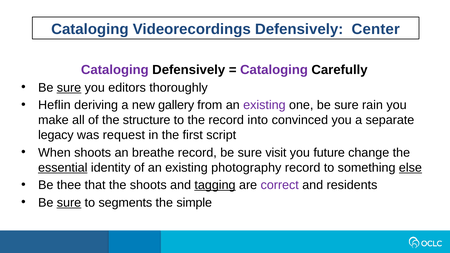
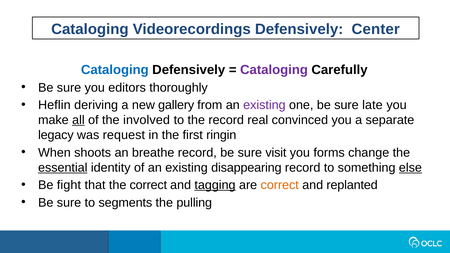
Cataloging at (115, 70) colour: purple -> blue
sure at (69, 88) underline: present -> none
rain: rain -> late
all underline: none -> present
structure: structure -> involved
into: into -> real
script: script -> ringin
future: future -> forms
photography: photography -> disappearing
thee: thee -> fight
the shoots: shoots -> correct
correct at (280, 185) colour: purple -> orange
residents: residents -> replanted
sure at (69, 203) underline: present -> none
simple: simple -> pulling
